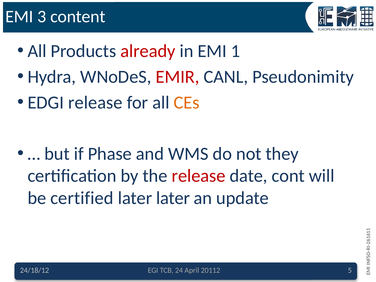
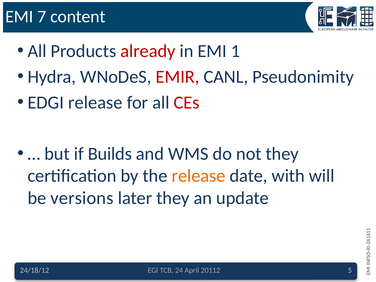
3: 3 -> 7
CEs colour: orange -> red
Phase: Phase -> Builds
release at (199, 176) colour: red -> orange
cont: cont -> with
certified: certified -> versions
later later: later -> they
